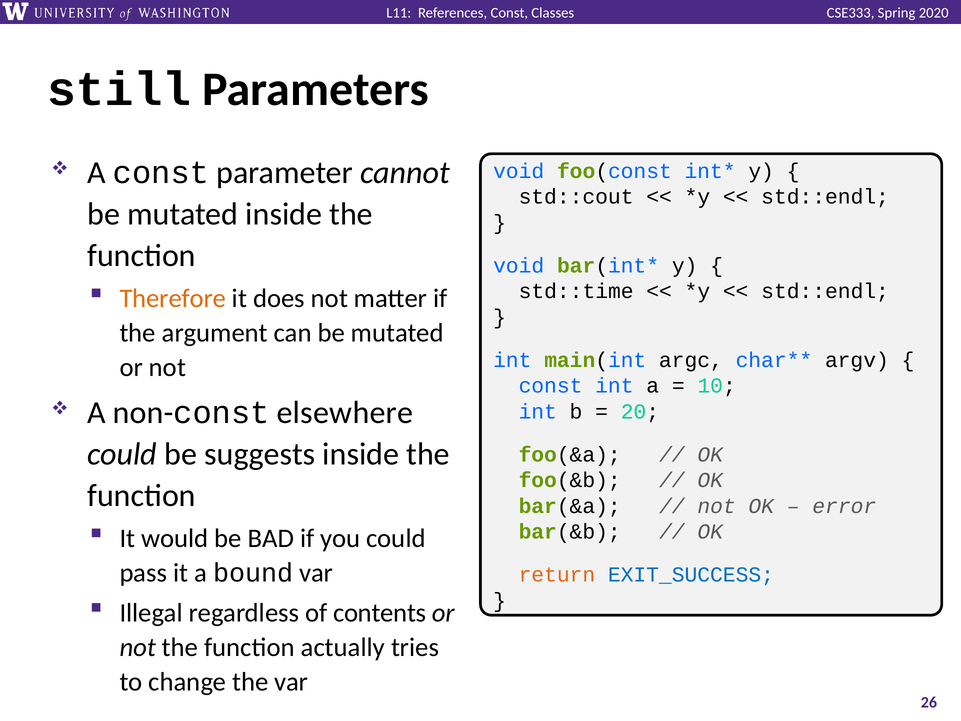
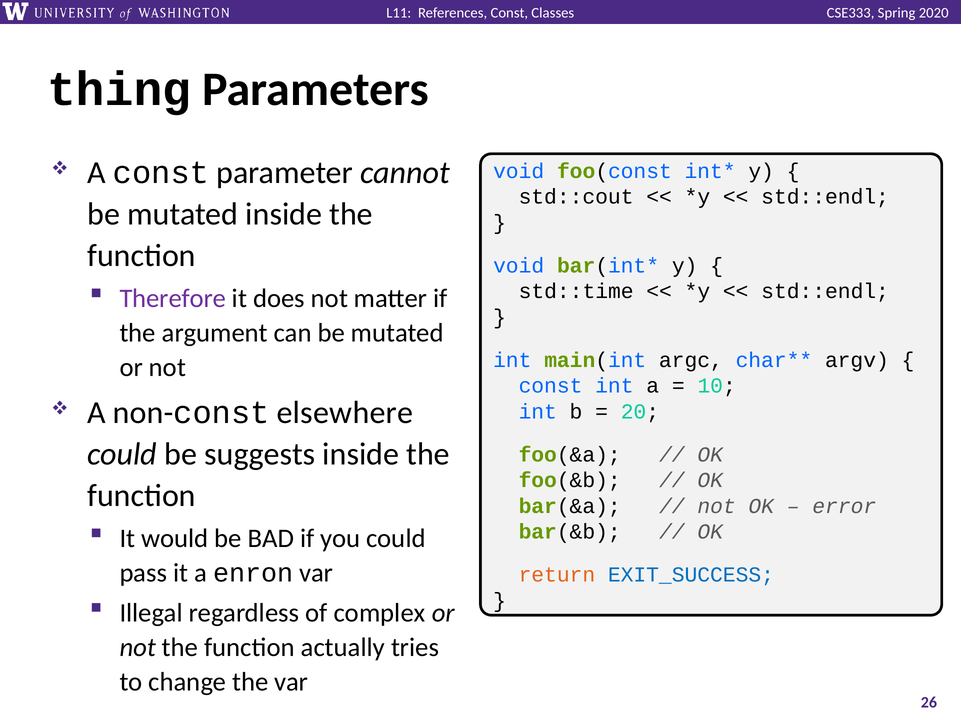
still: still -> thing
Therefore colour: orange -> purple
bound: bound -> enron
contents: contents -> complex
